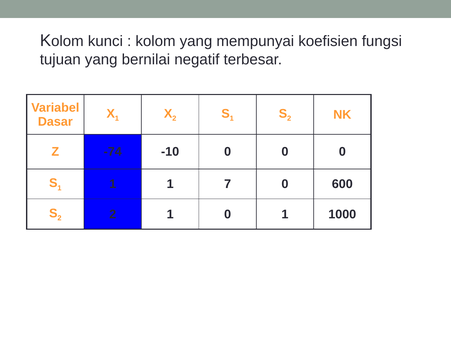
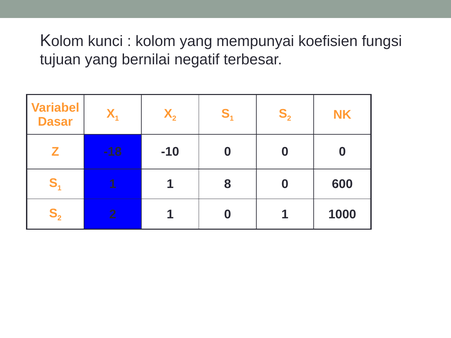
-74: -74 -> -18
7: 7 -> 8
